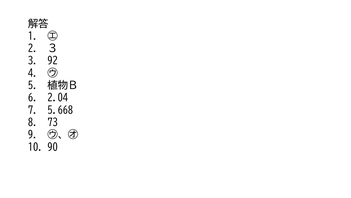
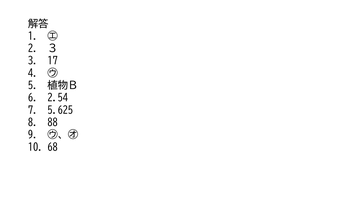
92: 92 -> 17
2.04: 2.04 -> 2.54
5.668: 5.668 -> 5.625
73: 73 -> 88
90: 90 -> 68
